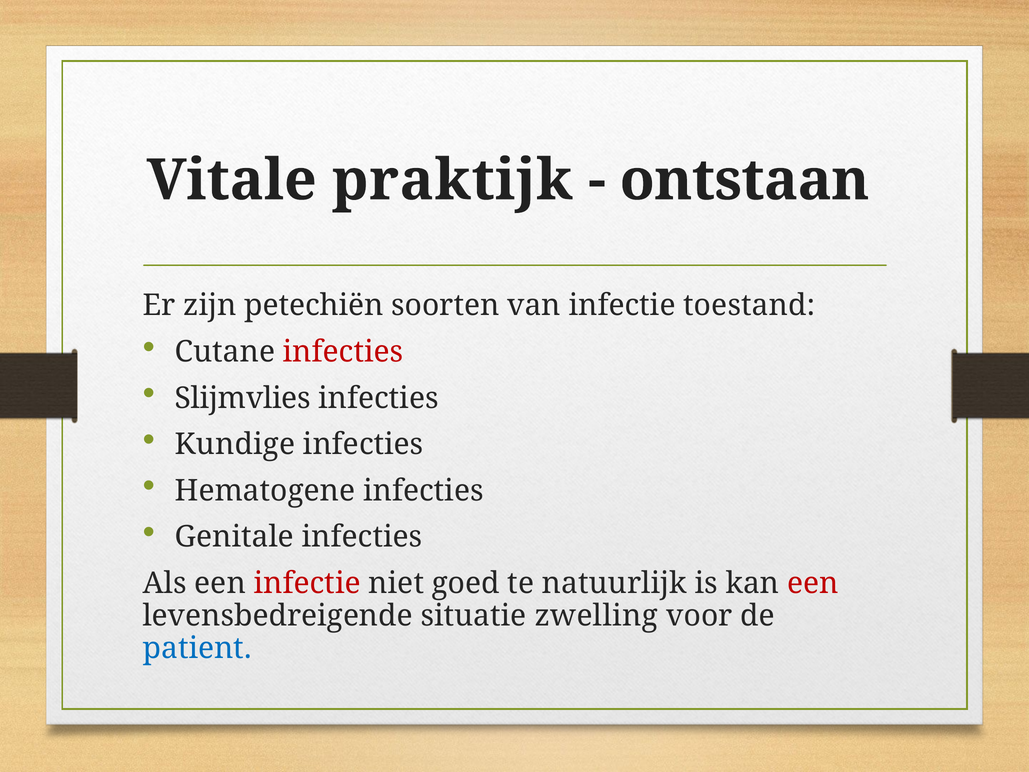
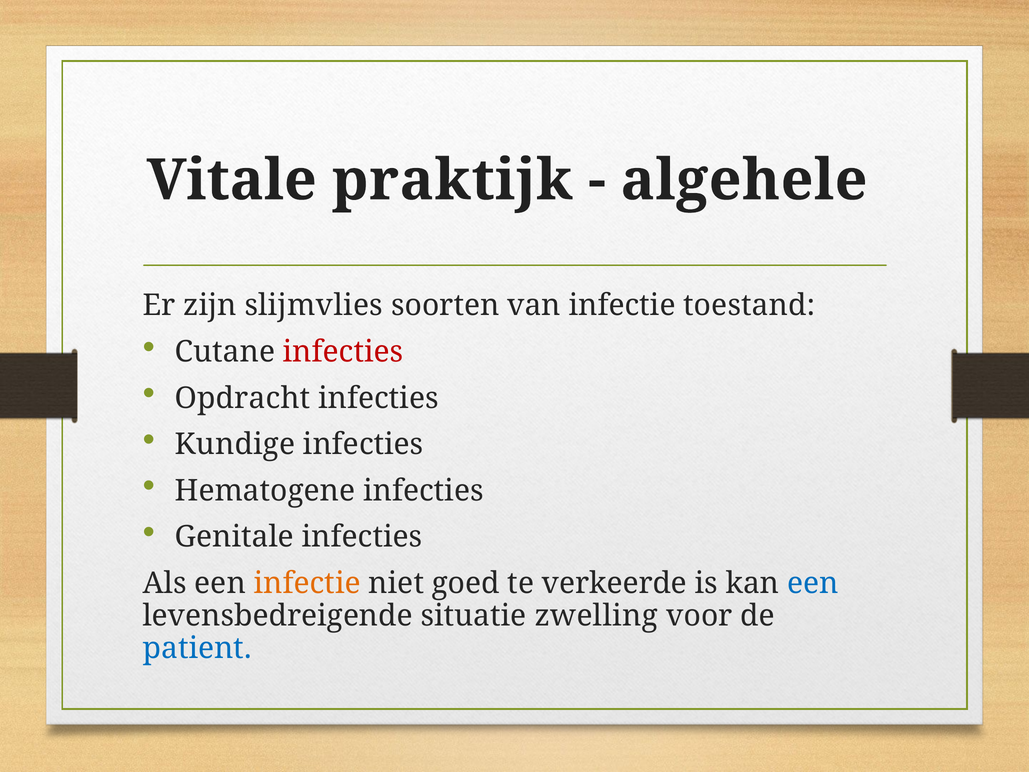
ontstaan: ontstaan -> algehele
petechiën: petechiën -> slijmvlies
Slijmvlies: Slijmvlies -> Opdracht
infectie at (307, 583) colour: red -> orange
natuurlijk: natuurlijk -> verkeerde
een at (813, 583) colour: red -> blue
